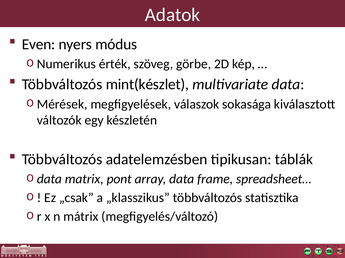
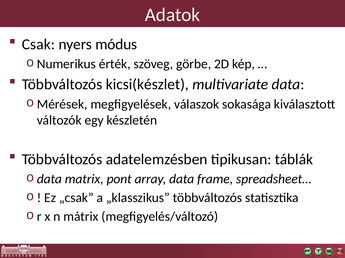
Even: Even -> Csak
mint(készlet: mint(készlet -> kicsi(készlet
